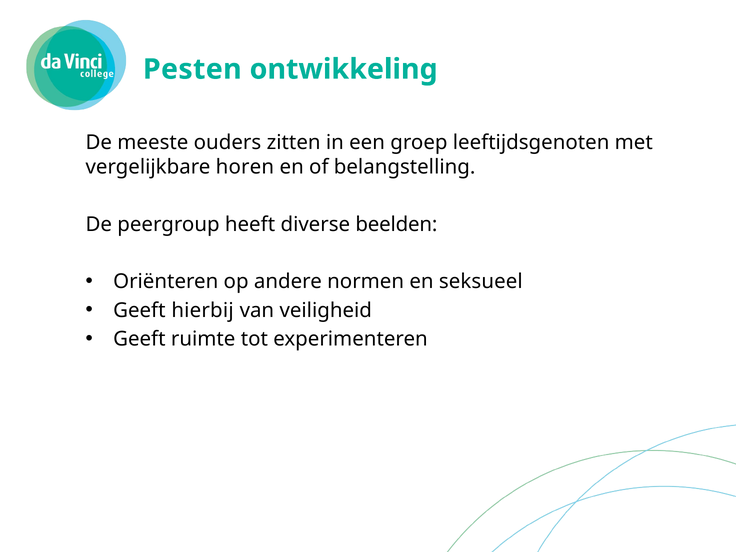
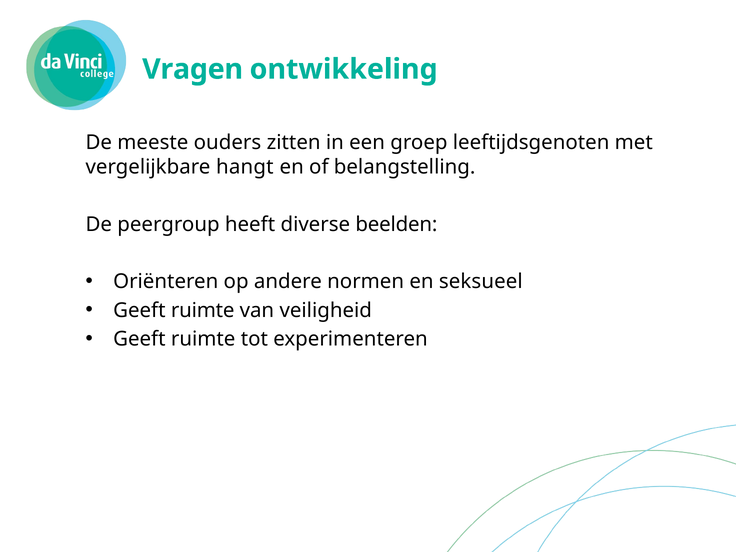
Pesten: Pesten -> Vragen
horen: horen -> hangt
hierbij at (203, 310): hierbij -> ruimte
